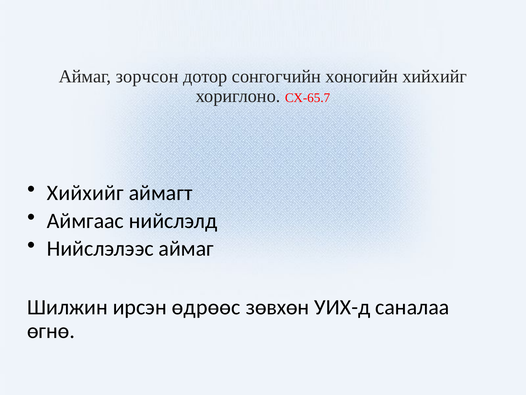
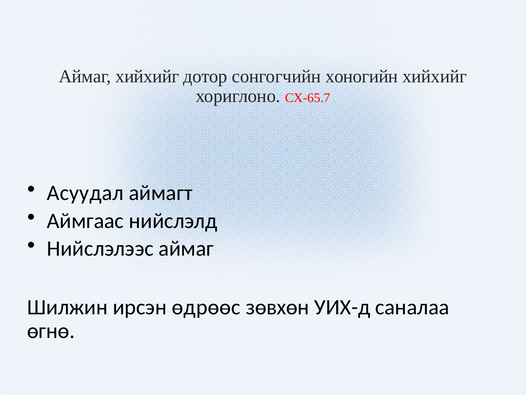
Аймаг зорчсон: зорчсон -> хийхийг
Хийхийг at (85, 193): Хийхийг -> Асуудал
